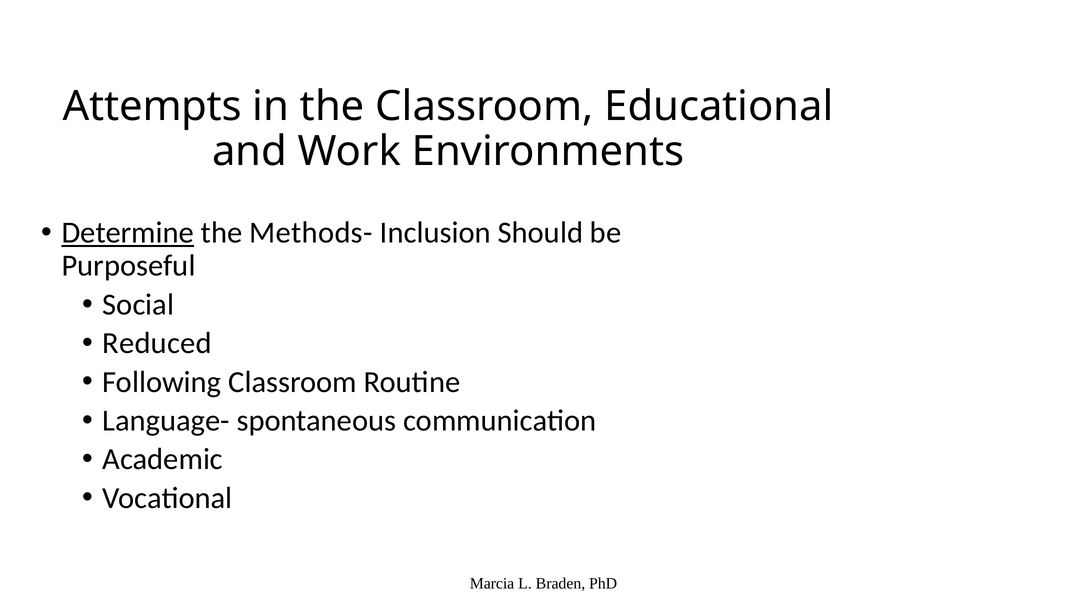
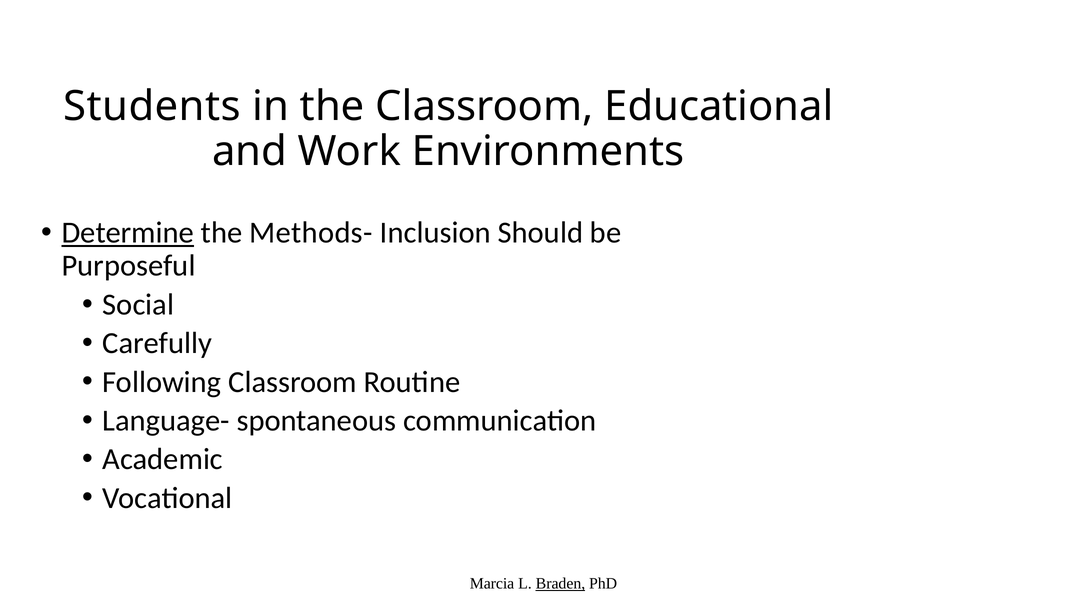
Attempts: Attempts -> Students
Reduced: Reduced -> Carefully
Braden underline: none -> present
